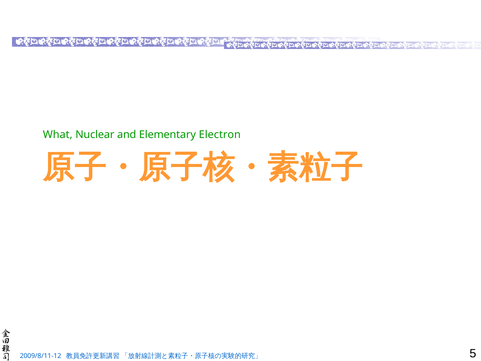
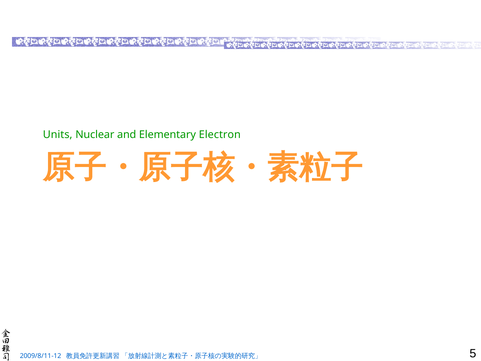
What: What -> Units
